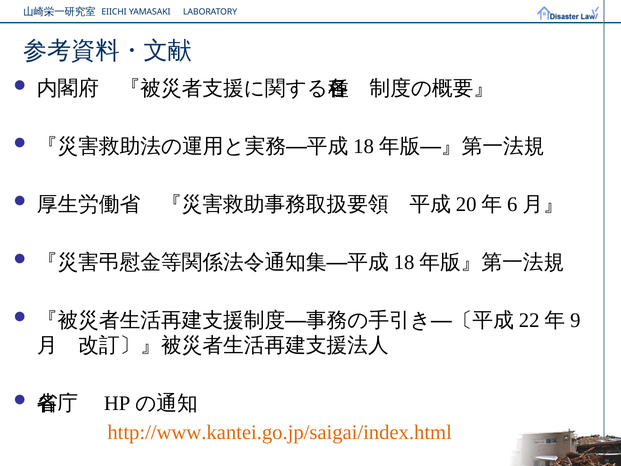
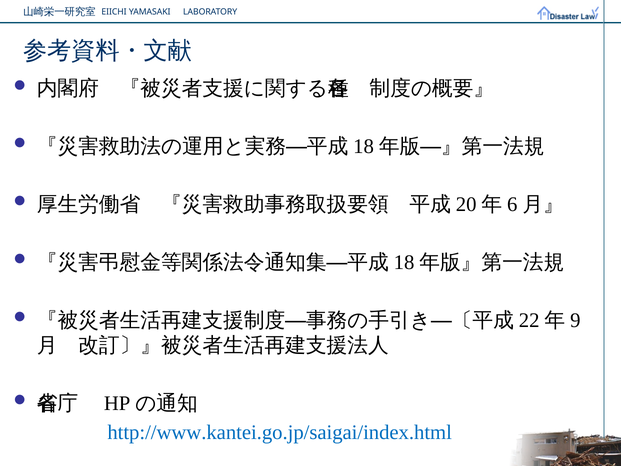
http://www.kantei.go.jp/saigai/index.html colour: orange -> blue
